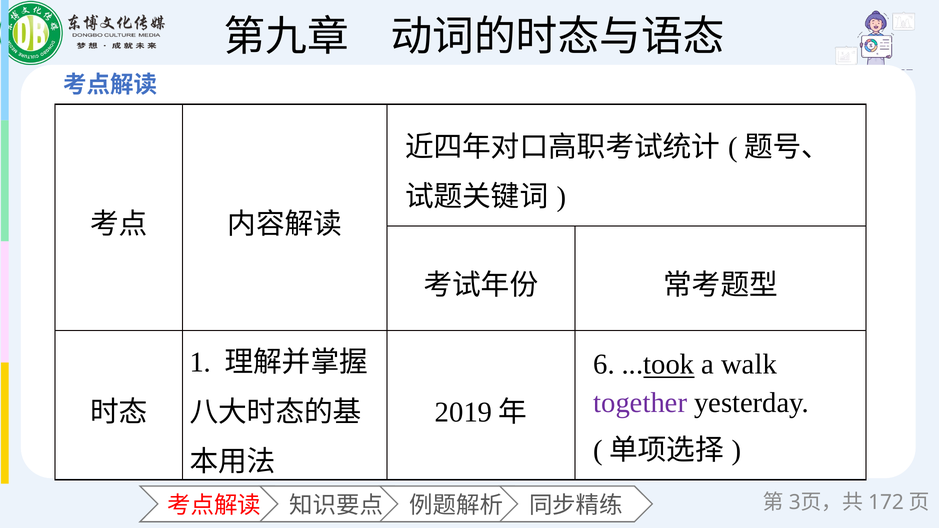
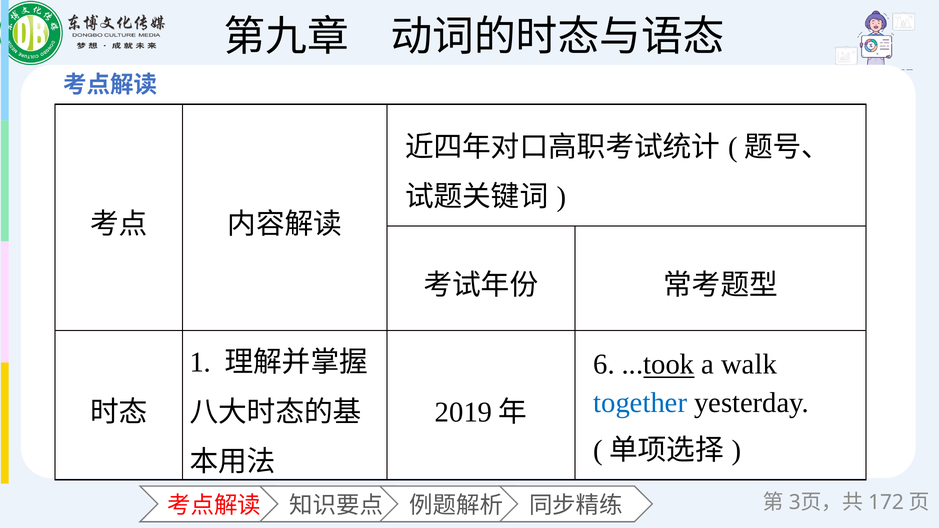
together colour: purple -> blue
